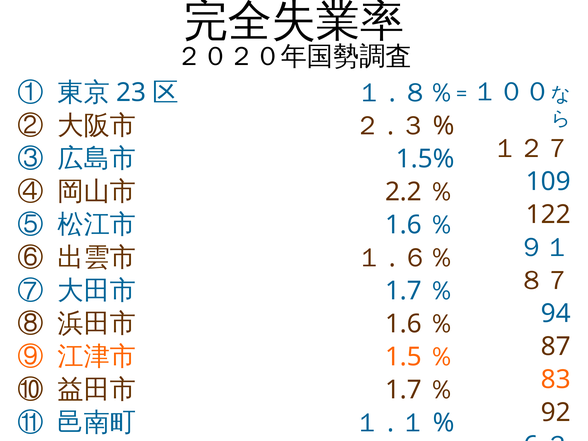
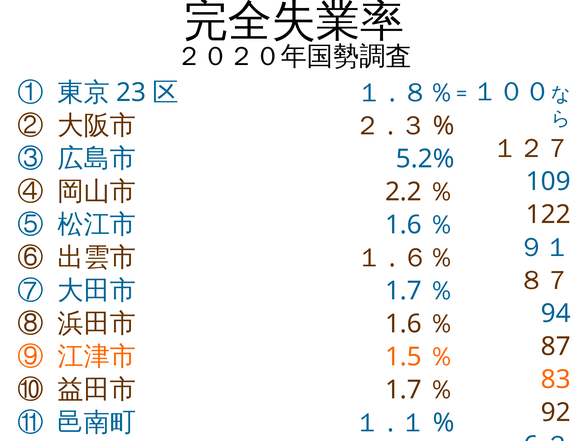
1.5%: 1.5% -> 5.2%
